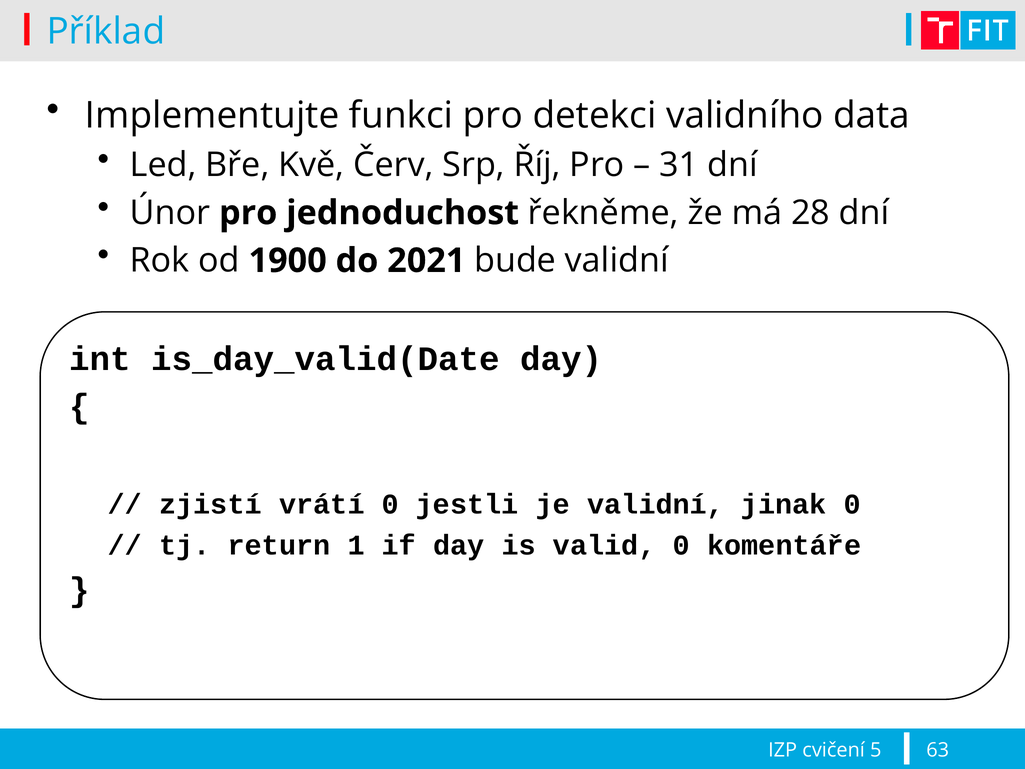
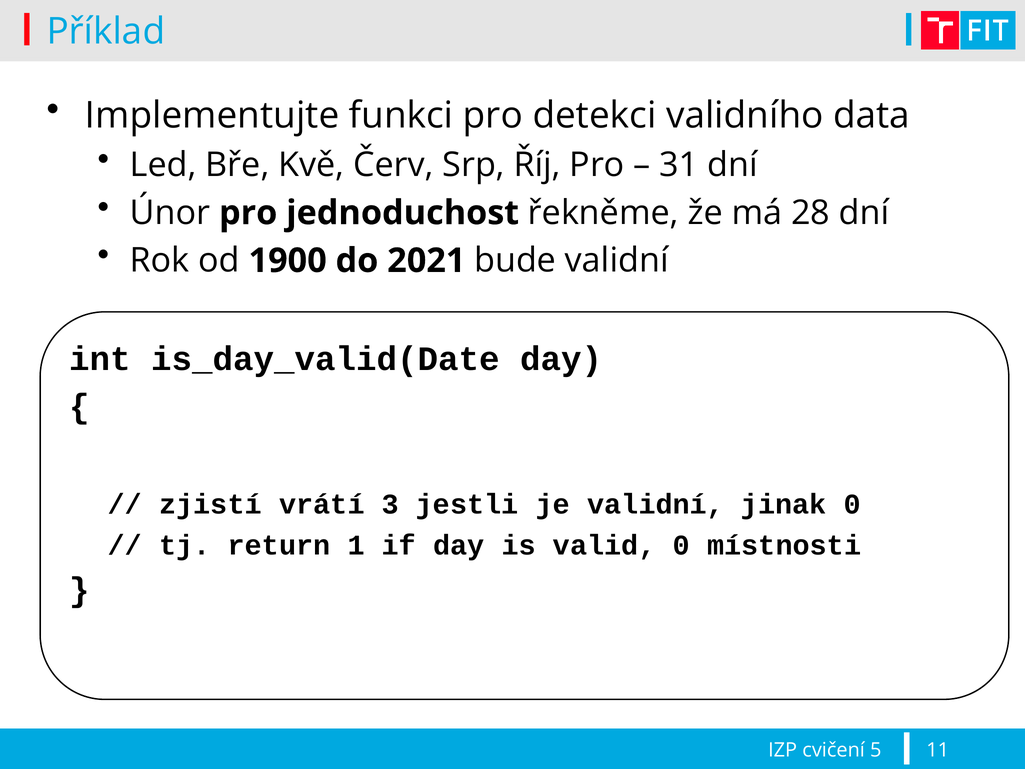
vrátí 0: 0 -> 3
komentáře: komentáře -> místnosti
63: 63 -> 11
